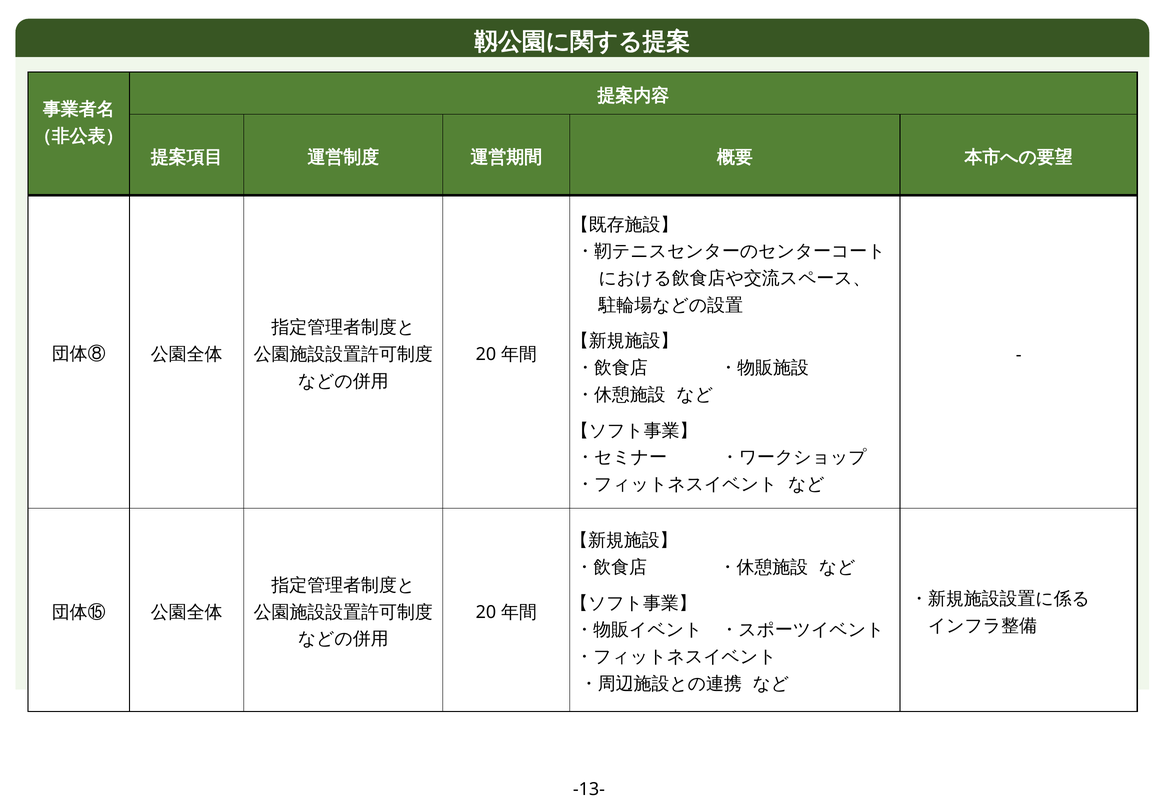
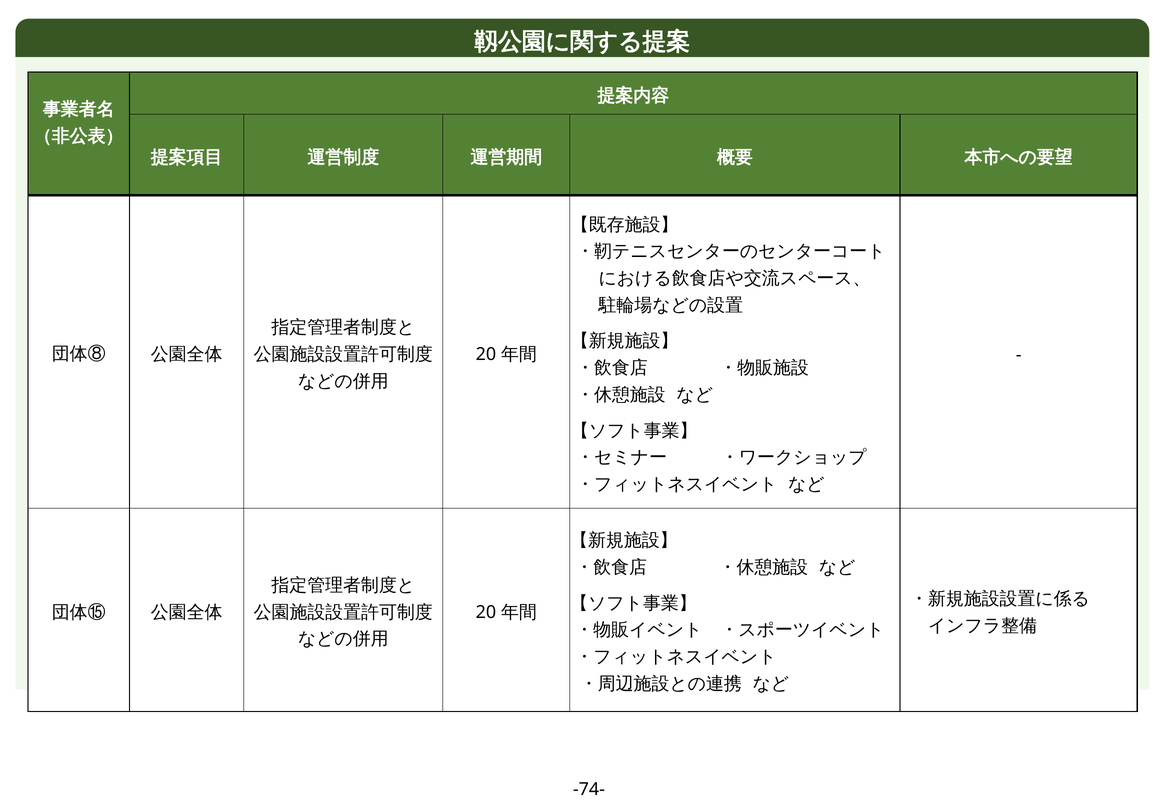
-13-: -13- -> -74-
